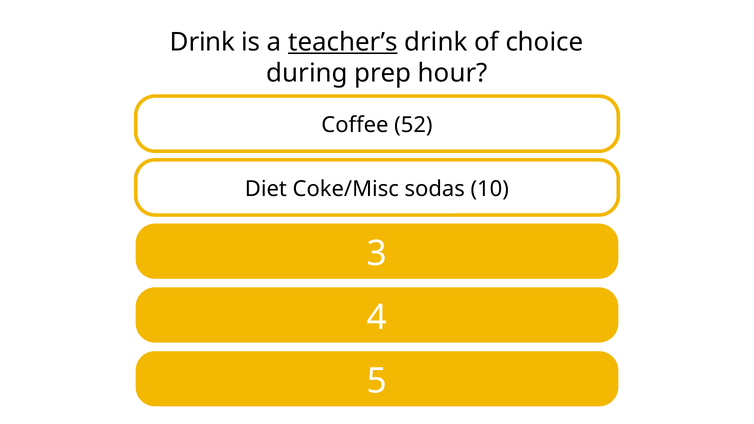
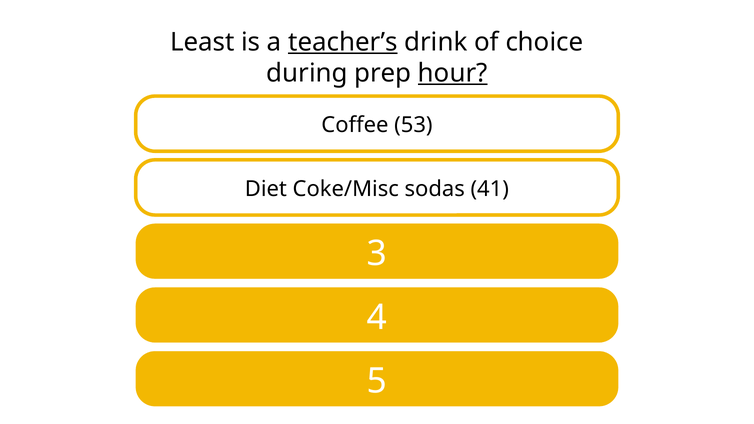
Drink at (202, 42): Drink -> Least
hour underline: none -> present
52: 52 -> 53
10: 10 -> 41
